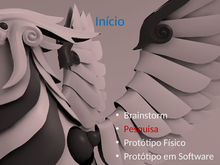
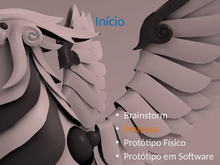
Pesquisa colour: red -> orange
